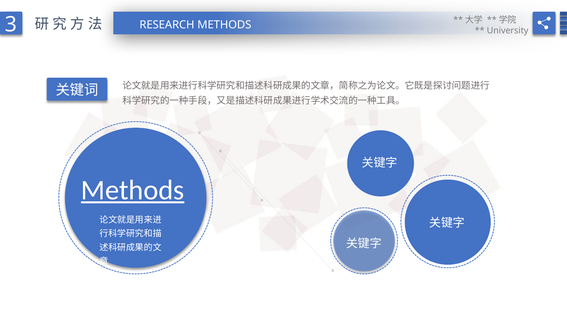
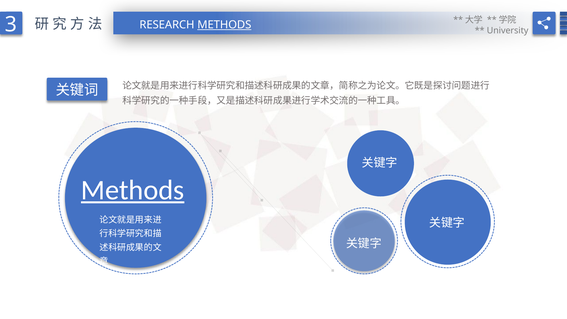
METHODS at (224, 25) underline: none -> present
